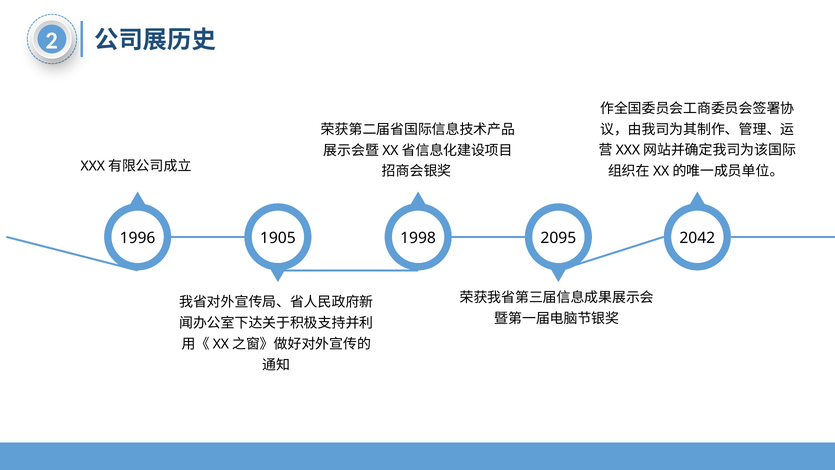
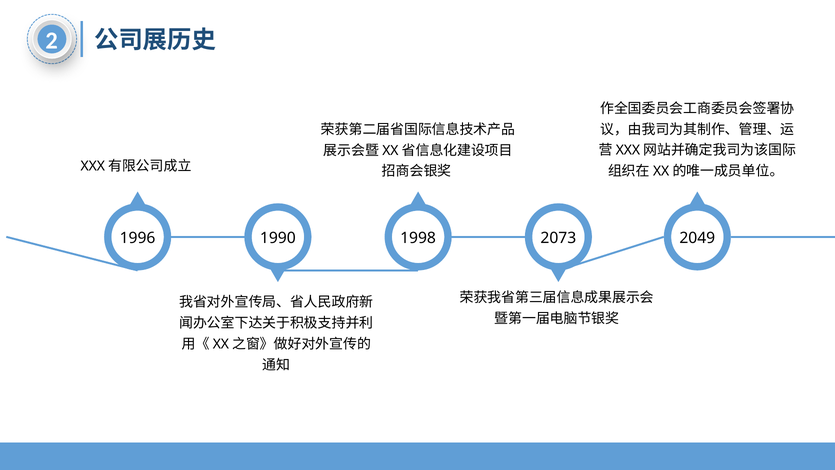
1905: 1905 -> 1990
2095: 2095 -> 2073
2042: 2042 -> 2049
